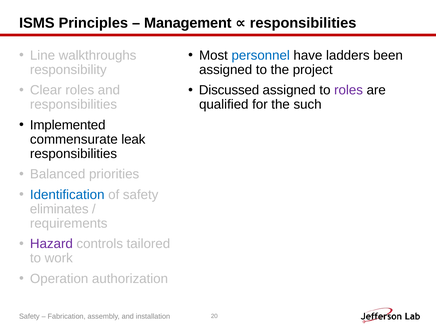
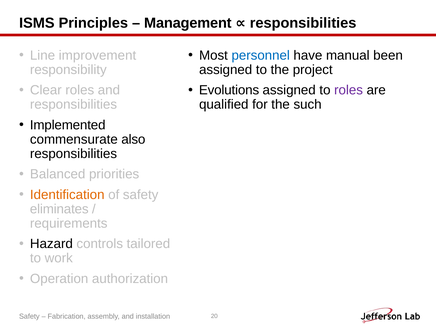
walkthroughs: walkthroughs -> improvement
ladders: ladders -> manual
Discussed: Discussed -> Evolutions
leak: leak -> also
Identification colour: blue -> orange
Hazard colour: purple -> black
